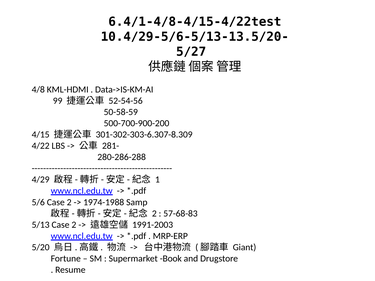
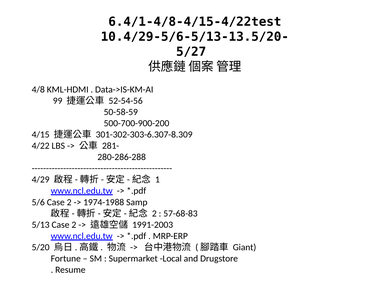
Book: Book -> Local
